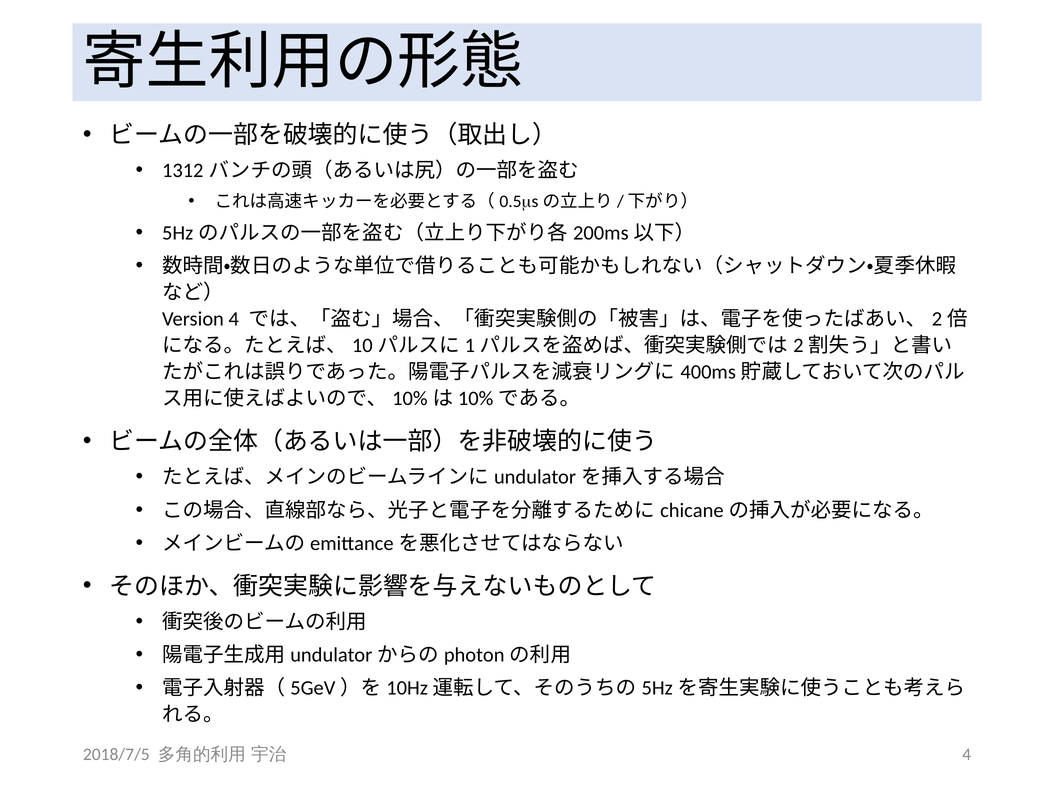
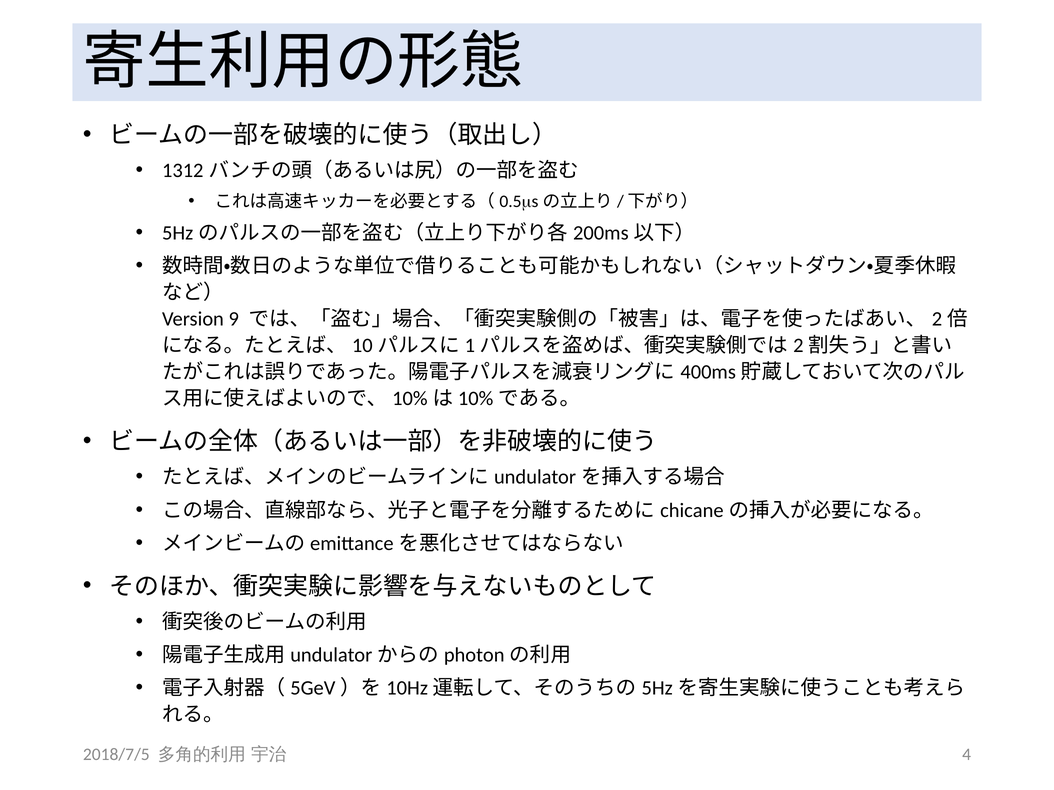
Version 4: 4 -> 9
